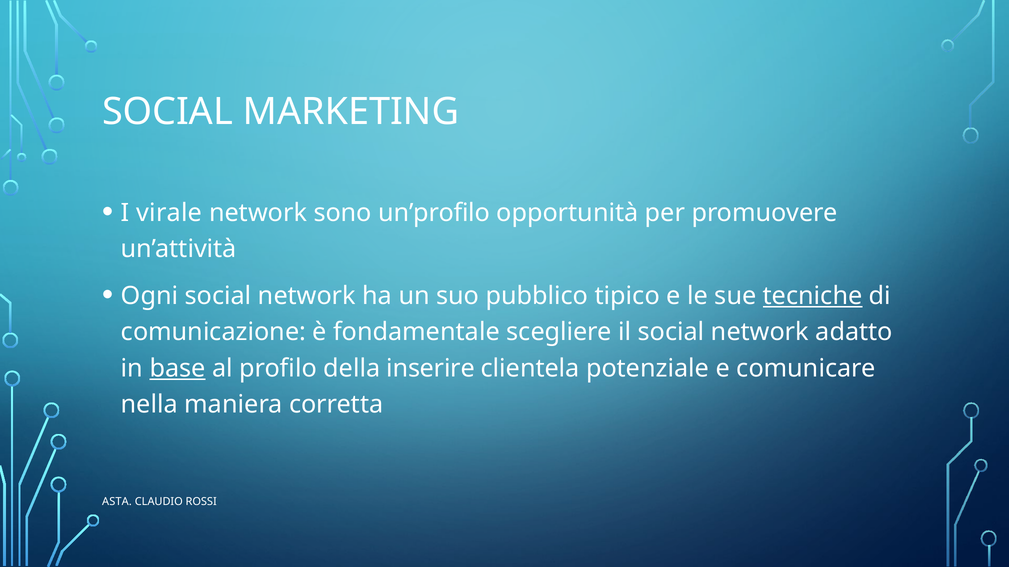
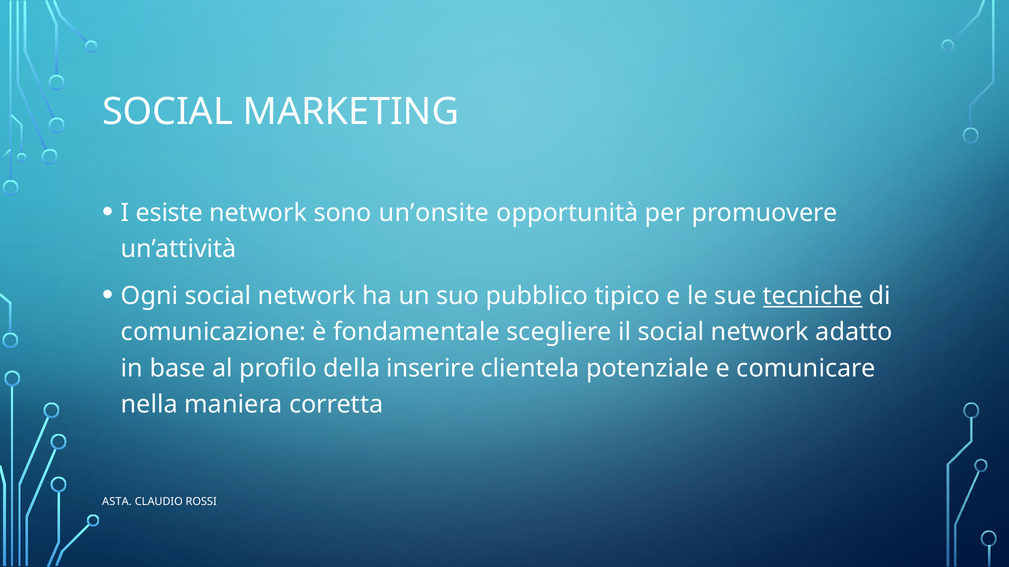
virale: virale -> esiste
un’profilo: un’profilo -> un’onsite
base underline: present -> none
